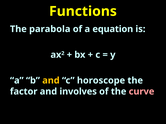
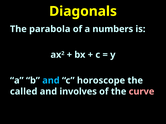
Functions: Functions -> Diagonals
equation: equation -> numbers
and at (51, 81) colour: yellow -> light blue
factor: factor -> called
